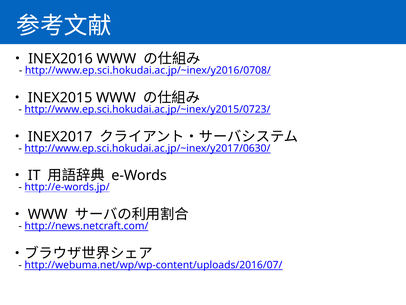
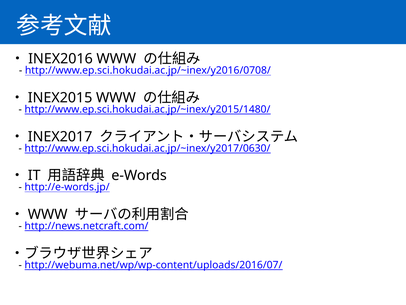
http://www.ep.sci.hokudai.ac.jp/~inex/y2015/0723/: http://www.ep.sci.hokudai.ac.jp/~inex/y2015/0723/ -> http://www.ep.sci.hokudai.ac.jp/~inex/y2015/1480/
